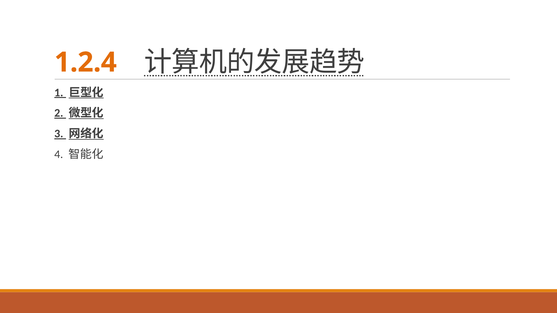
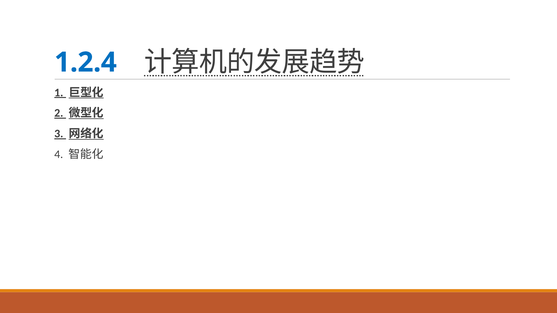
1.2.4 colour: orange -> blue
